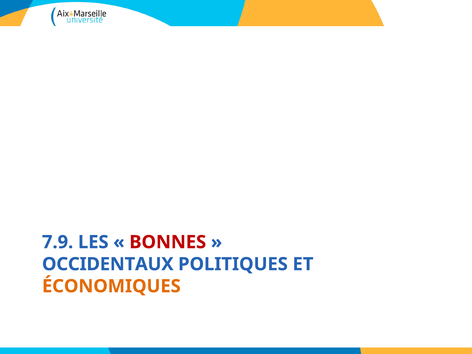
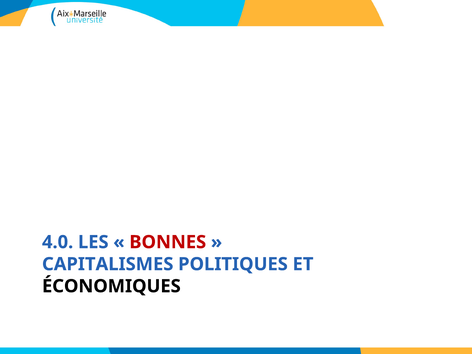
7.9: 7.9 -> 4.0
OCCIDENTAUX: OCCIDENTAUX -> CAPITALISMES
ÉCONOMIQUES colour: orange -> black
